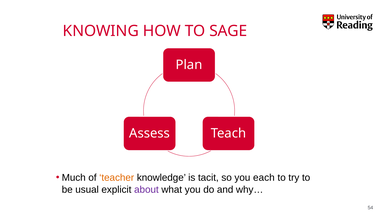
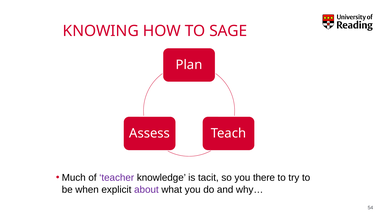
teacher colour: orange -> purple
each: each -> there
usual: usual -> when
